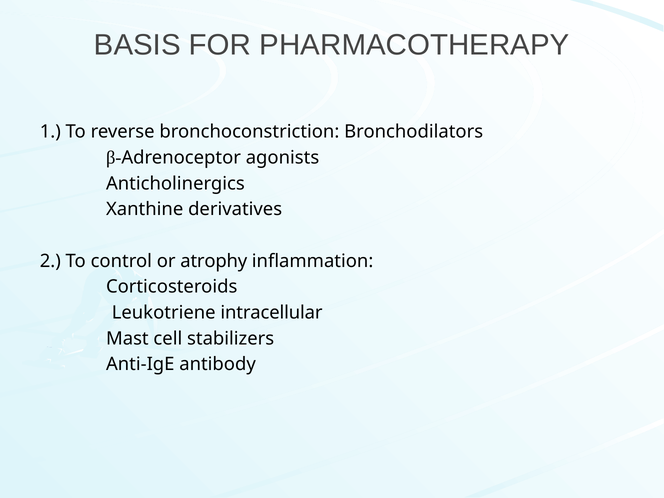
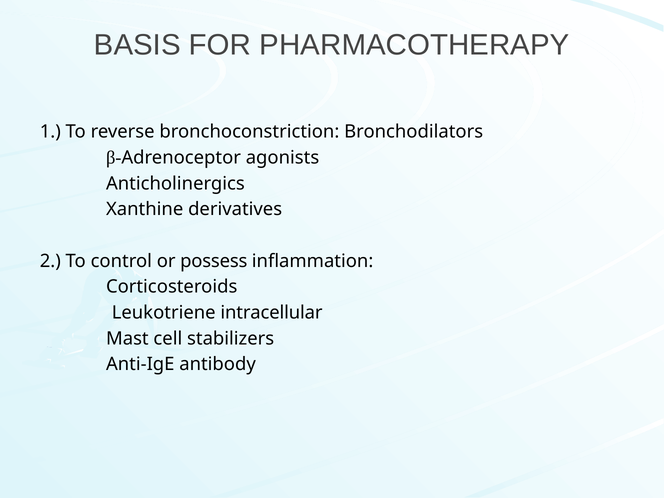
atrophy: atrophy -> possess
